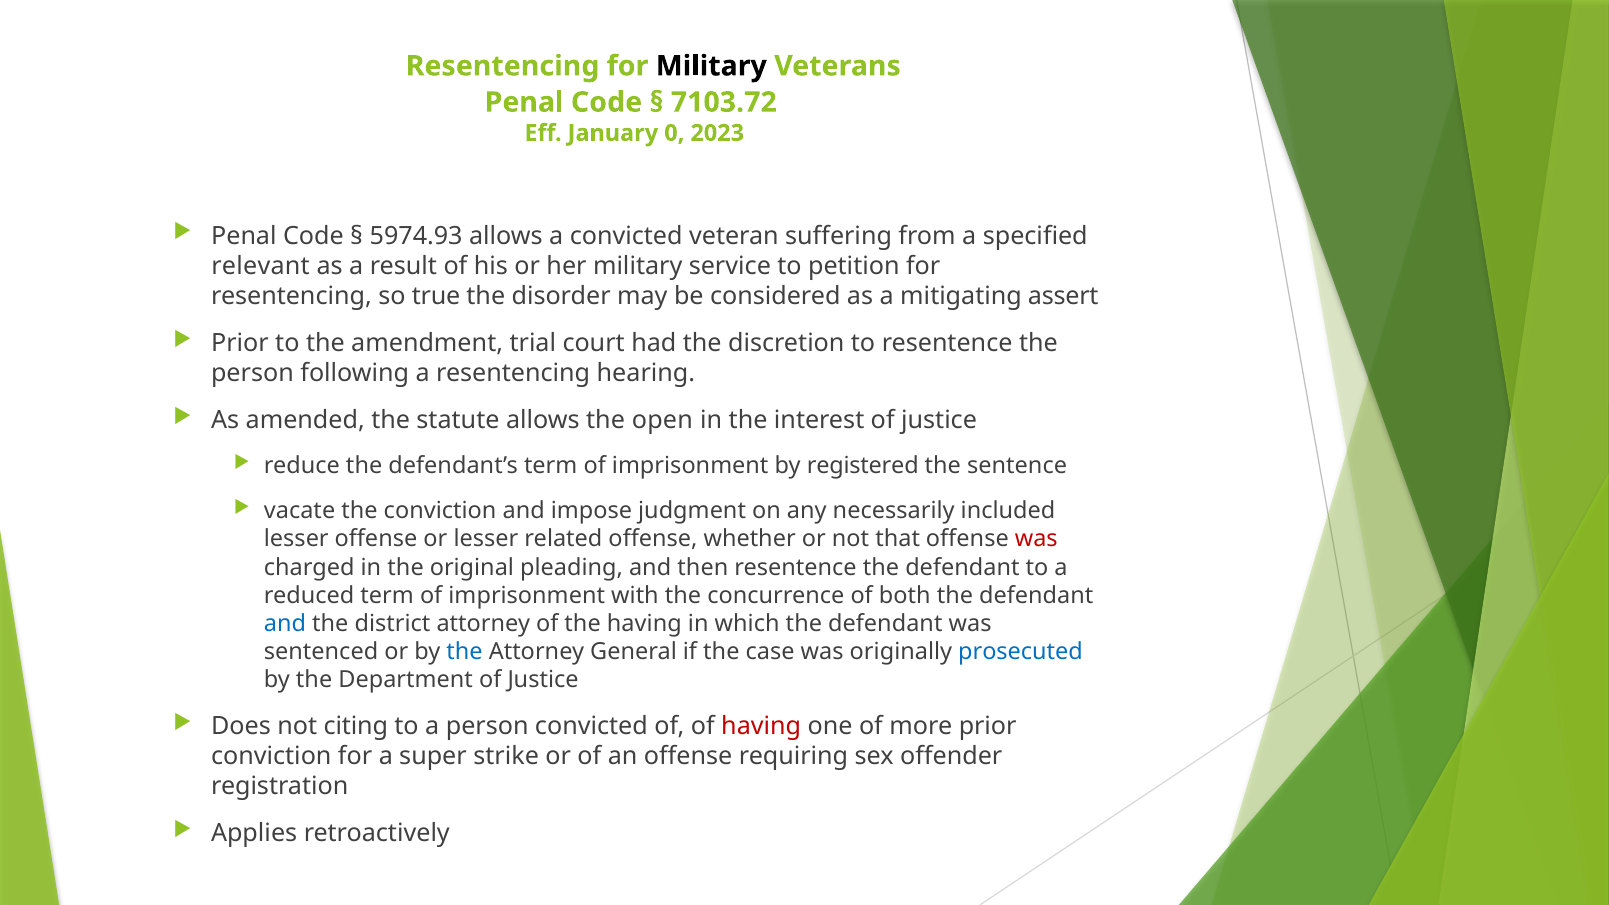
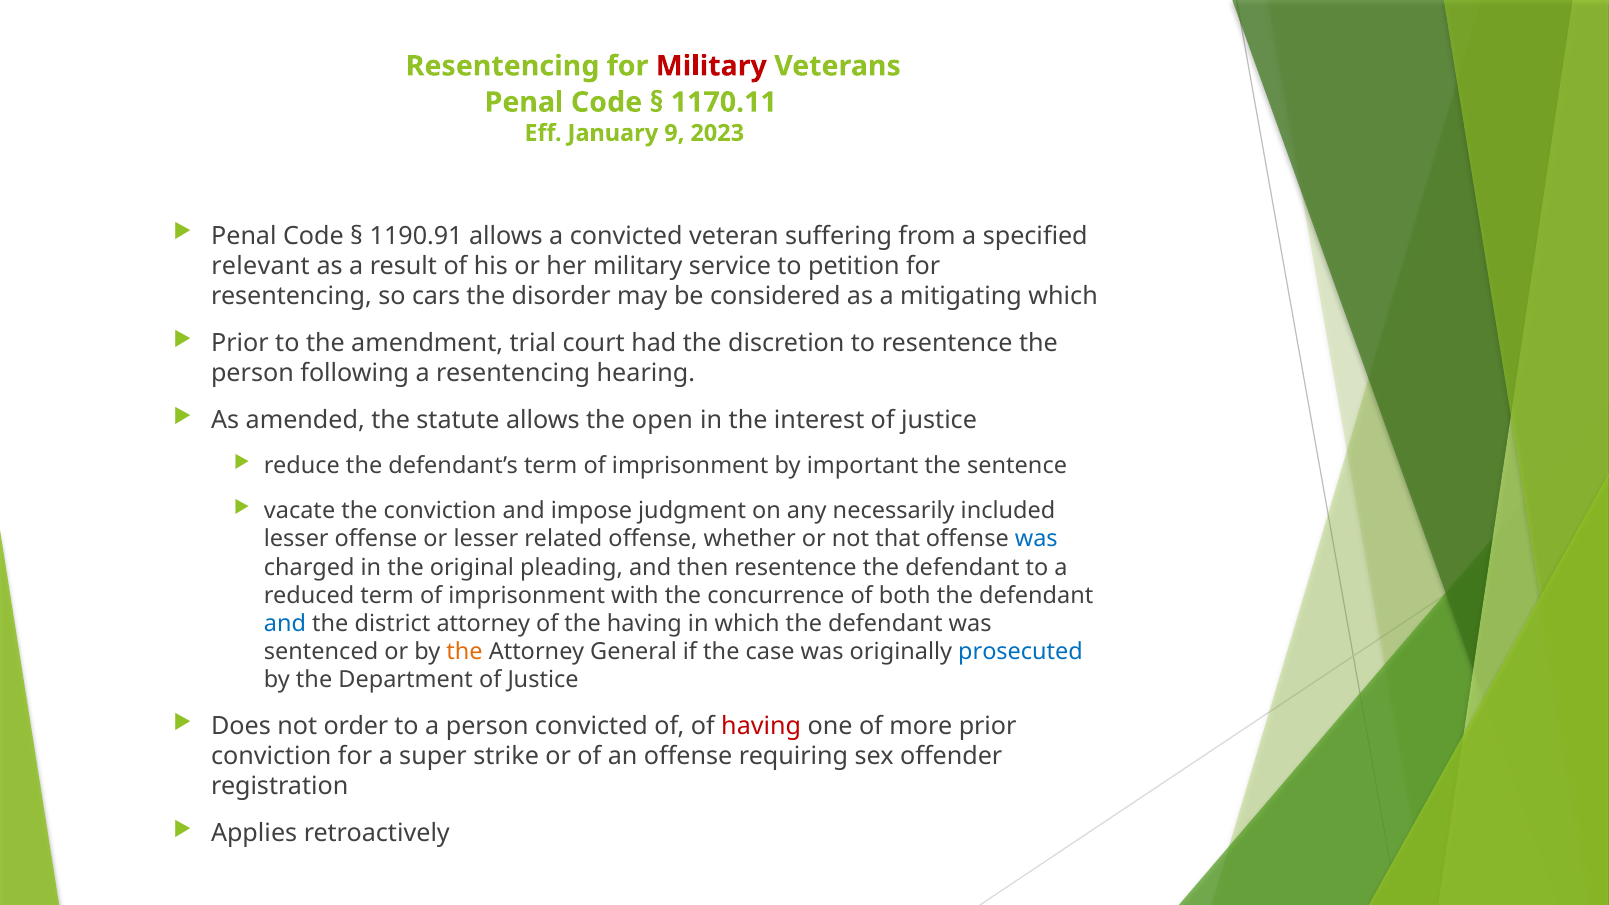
Military at (711, 66) colour: black -> red
7103.72: 7103.72 -> 1170.11
0: 0 -> 9
5974.93: 5974.93 -> 1190.91
true: true -> cars
mitigating assert: assert -> which
registered: registered -> important
was at (1036, 539) colour: red -> blue
the at (465, 652) colour: blue -> orange
citing: citing -> order
